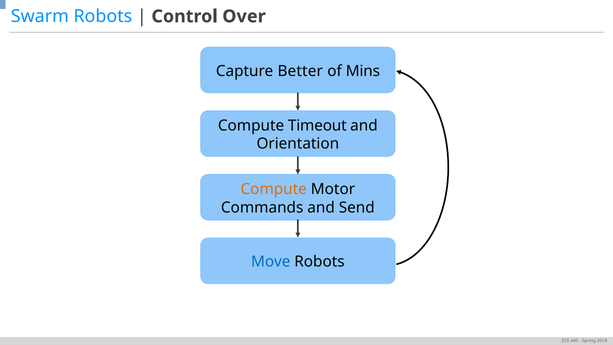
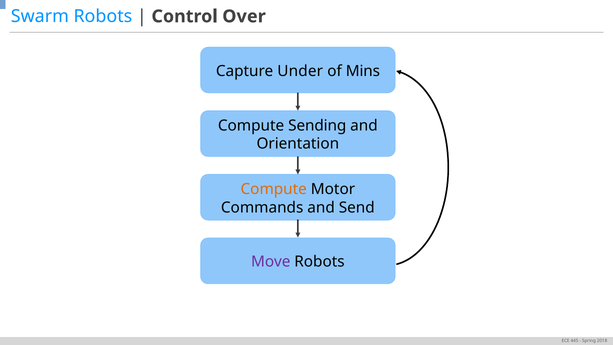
Better: Better -> Under
Timeout: Timeout -> Sending
Move colour: blue -> purple
